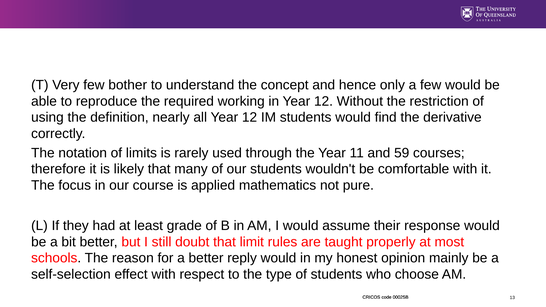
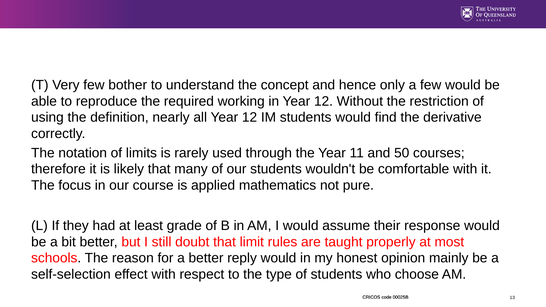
59: 59 -> 50
